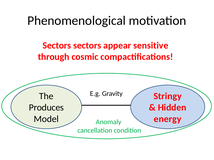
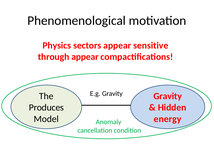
Sectors at (57, 46): Sectors -> Physics
through cosmic: cosmic -> appear
Stringy at (168, 96): Stringy -> Gravity
